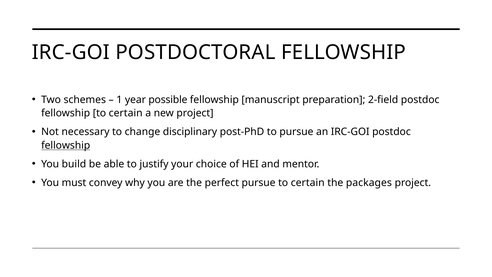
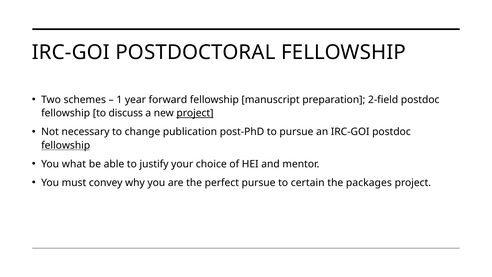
possible: possible -> forward
fellowship to certain: certain -> discuss
project at (195, 113) underline: none -> present
disciplinary: disciplinary -> publication
build: build -> what
